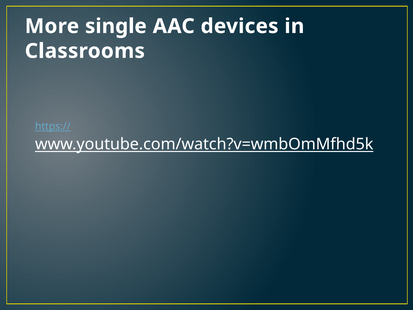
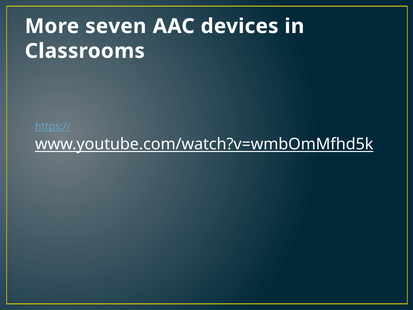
single: single -> seven
